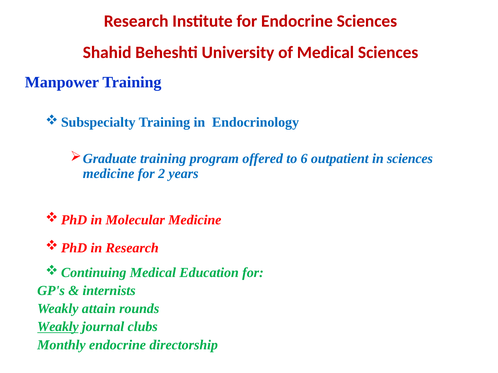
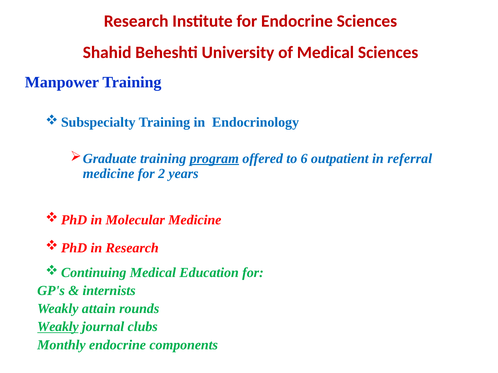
program underline: none -> present
in sciences: sciences -> referral
directorship: directorship -> components
